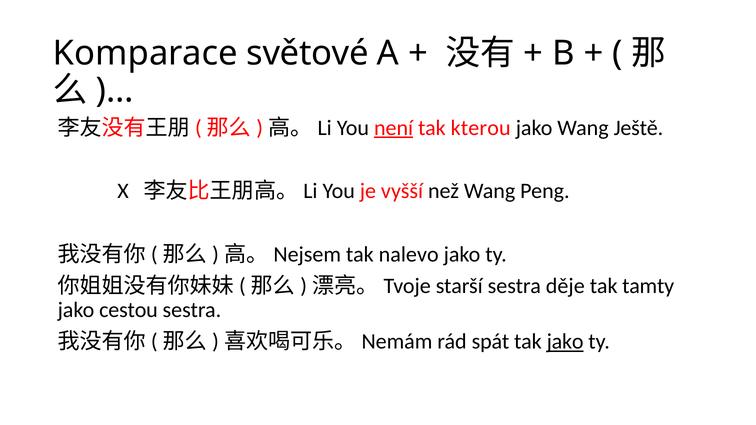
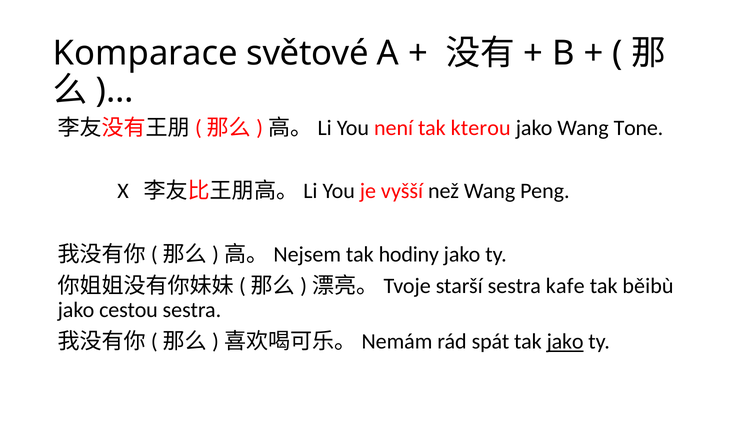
není underline: present -> none
Ještě: Ještě -> Tone
nalevo: nalevo -> hodiny
děje: děje -> kafe
tamty: tamty -> běibù
